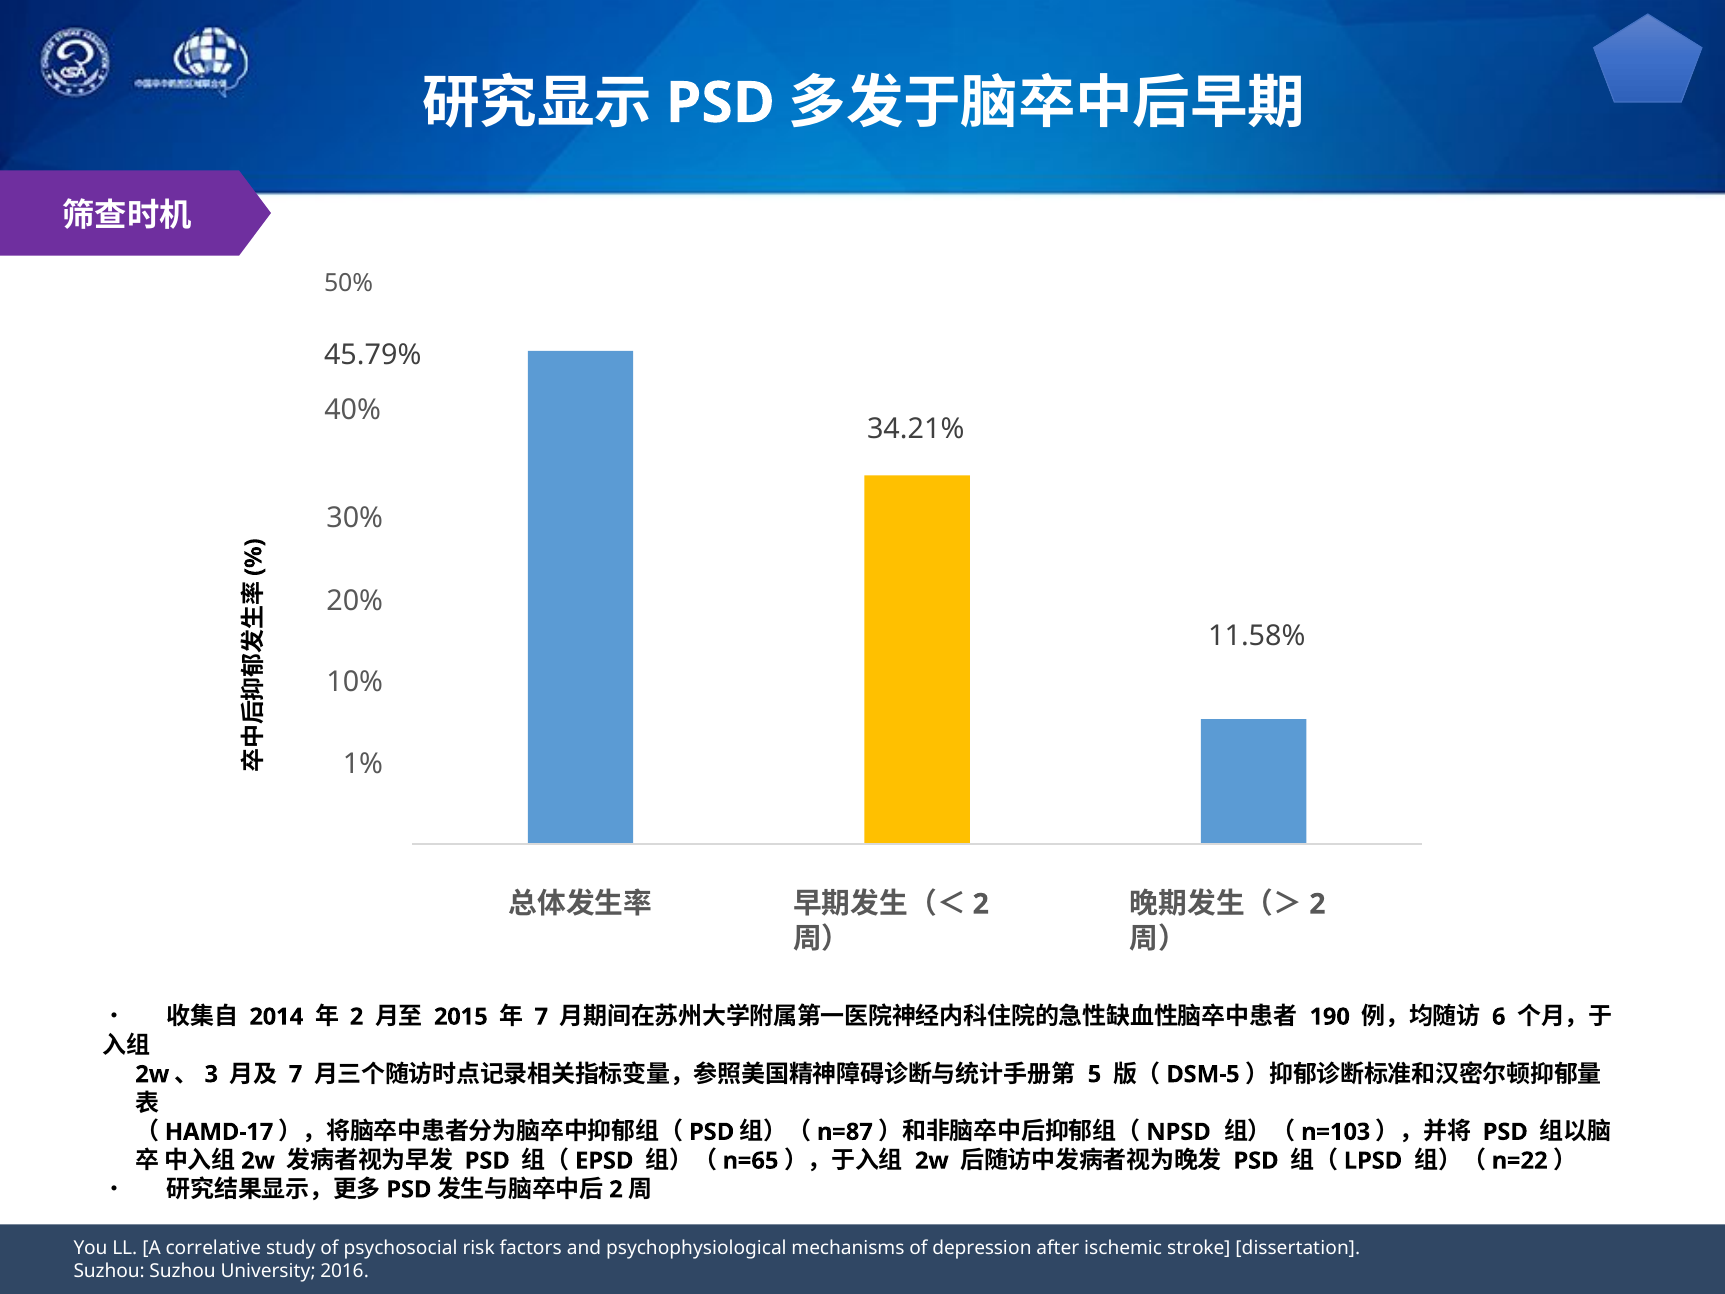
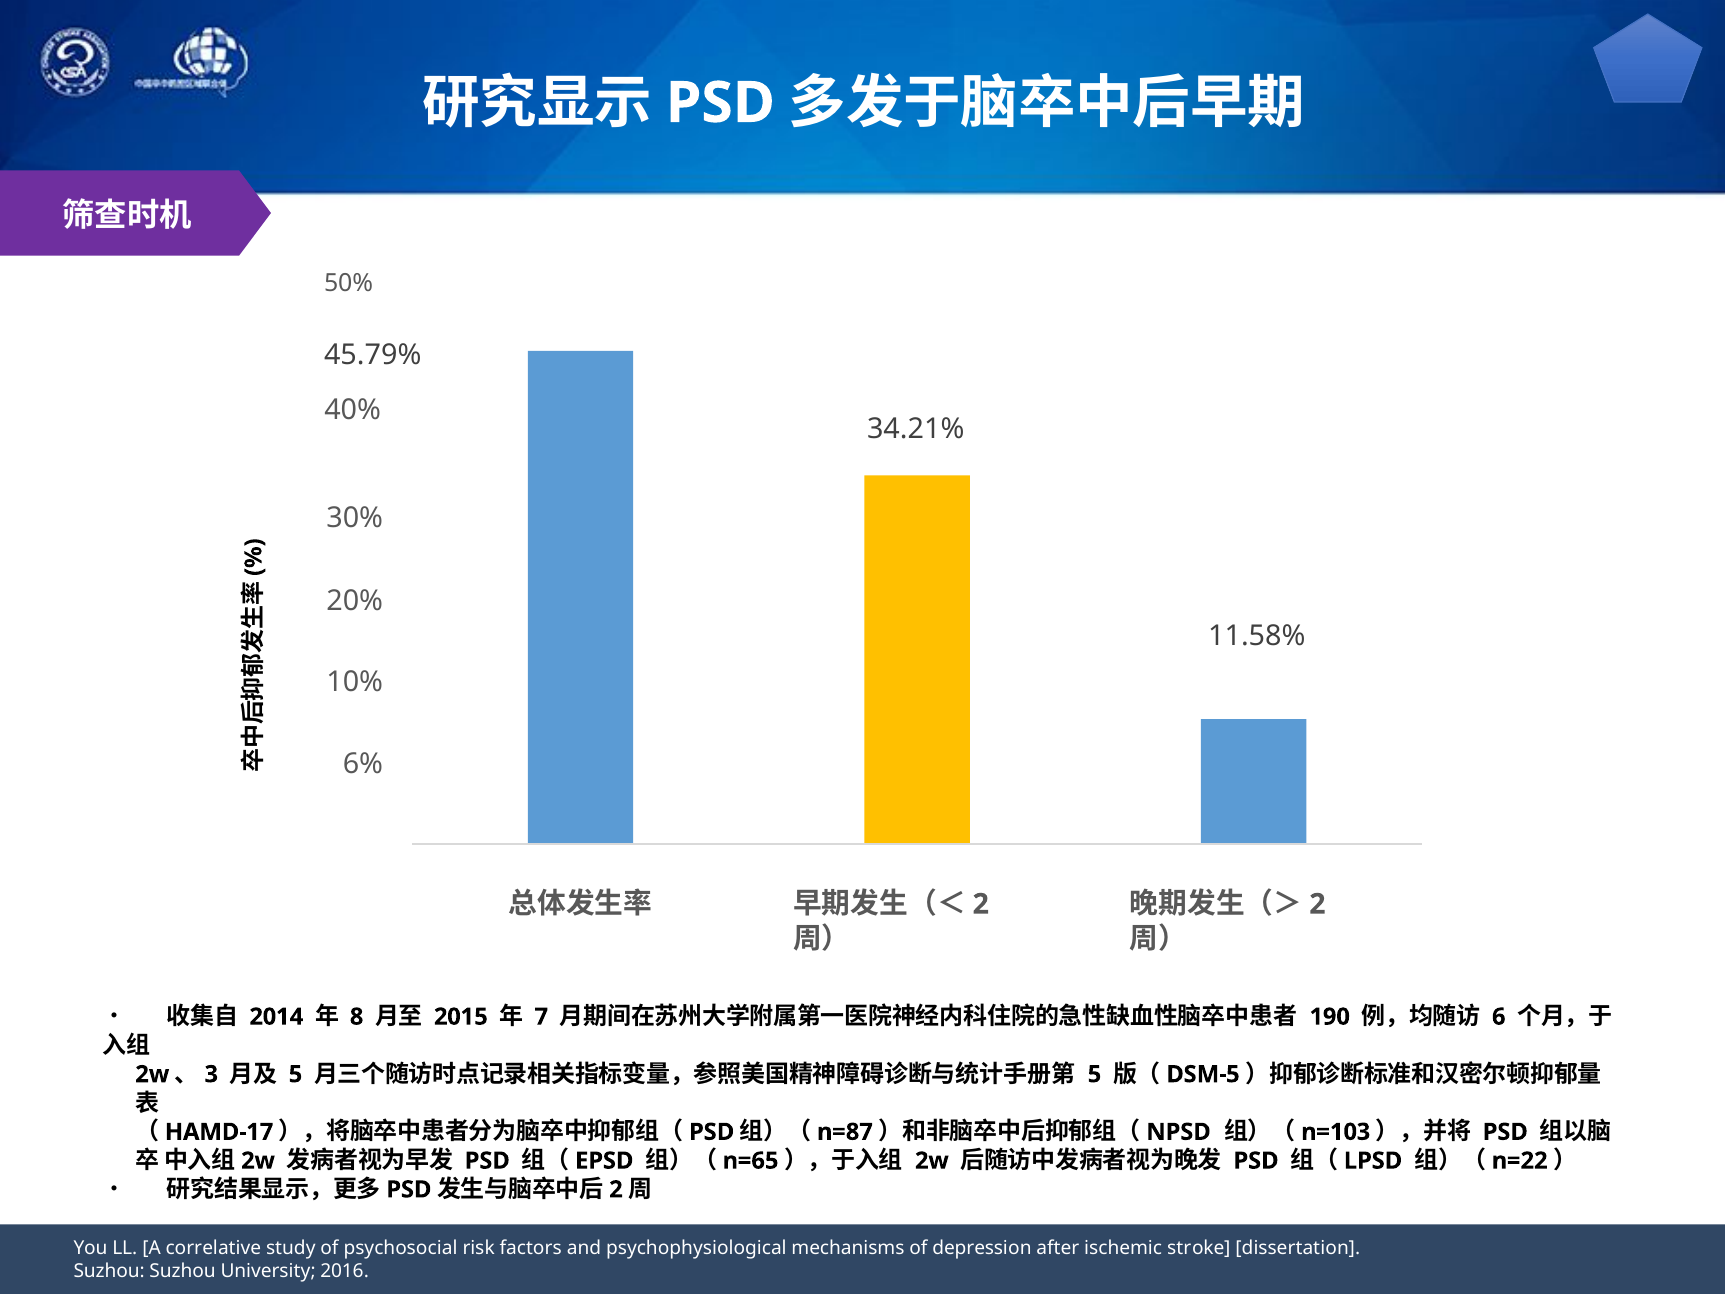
1%: 1% -> 6%
2 at (357, 1017): 2 -> 8
7 at (295, 1074): 7 -> 5
